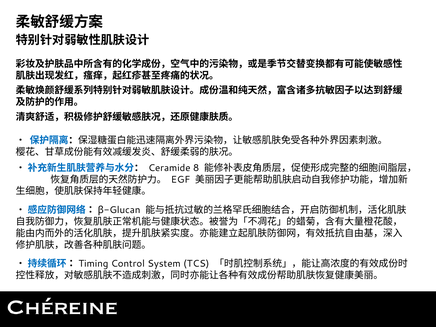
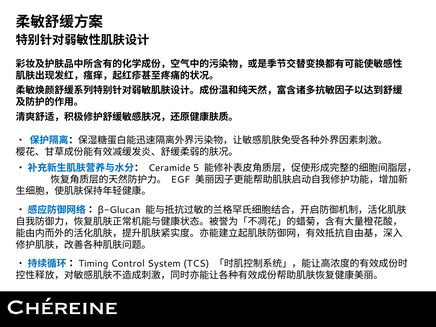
8: 8 -> 5
